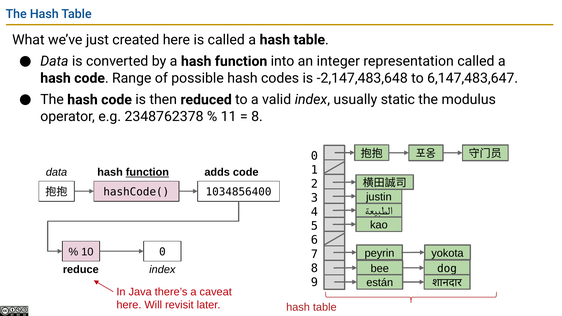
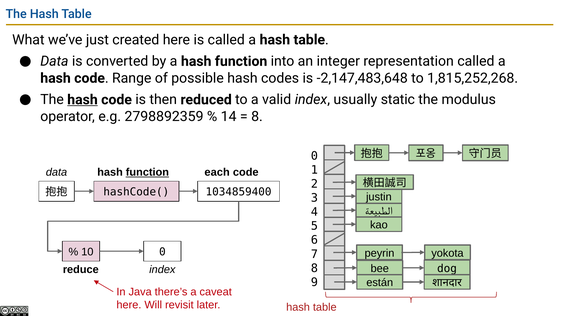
6,147,483,647: 6,147,483,647 -> 1,815,252,268
hash at (82, 100) underline: none -> present
2348762378: 2348762378 -> 2798892359
11: 11 -> 14
adds: adds -> each
1034856400: 1034856400 -> 1034859400
